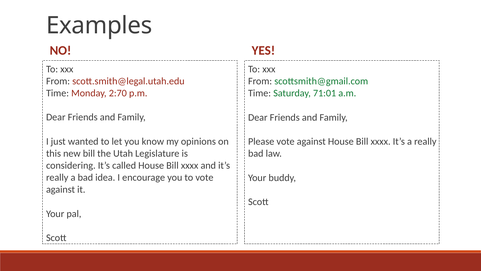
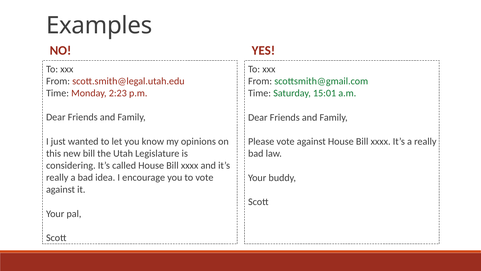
2:70: 2:70 -> 2:23
71:01: 71:01 -> 15:01
